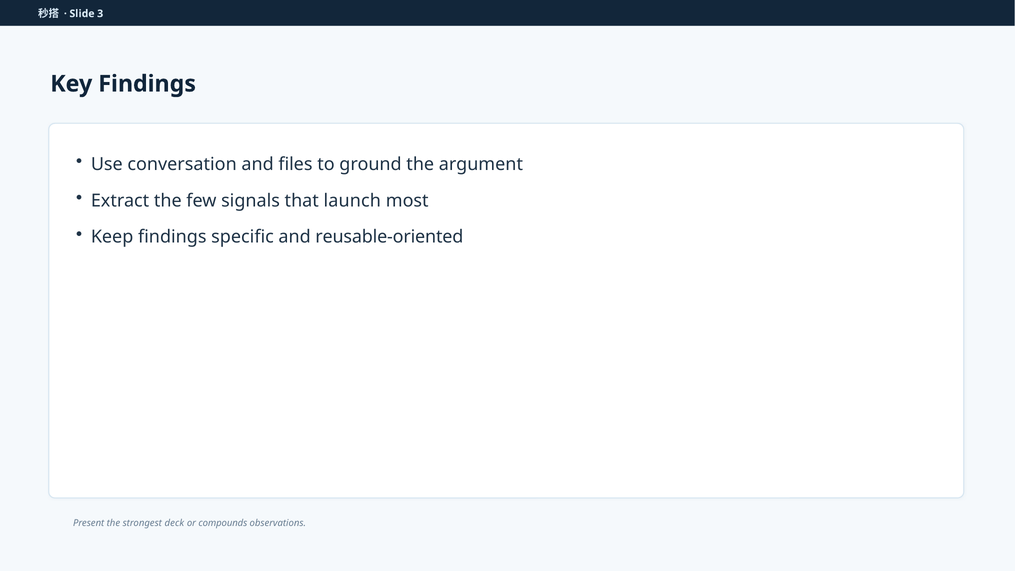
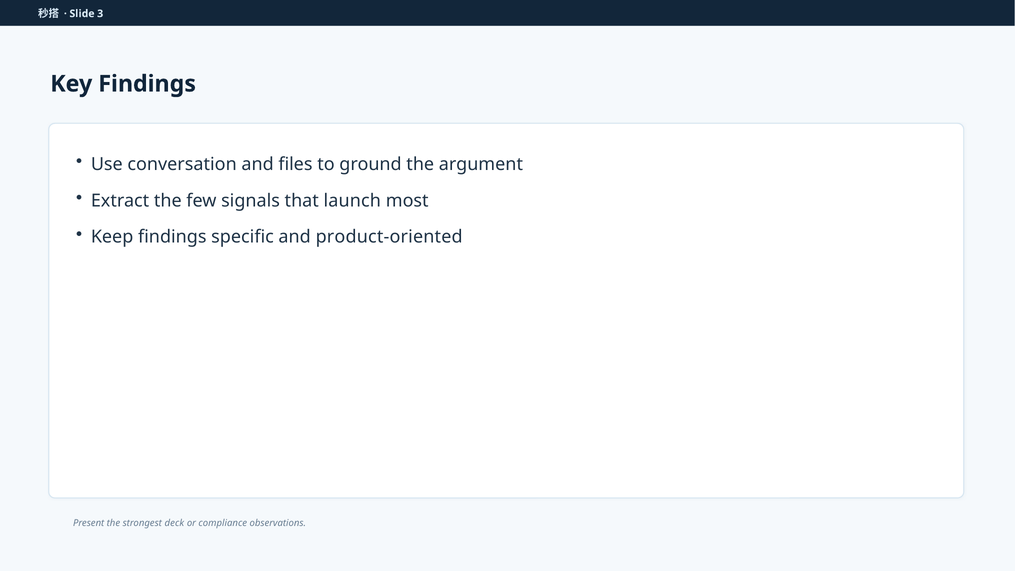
reusable-oriented: reusable-oriented -> product-oriented
compounds: compounds -> compliance
